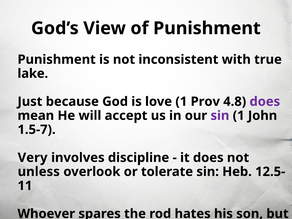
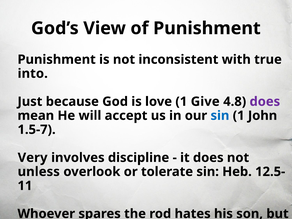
lake: lake -> into
1 Prov: Prov -> Give
sin at (220, 116) colour: purple -> blue
